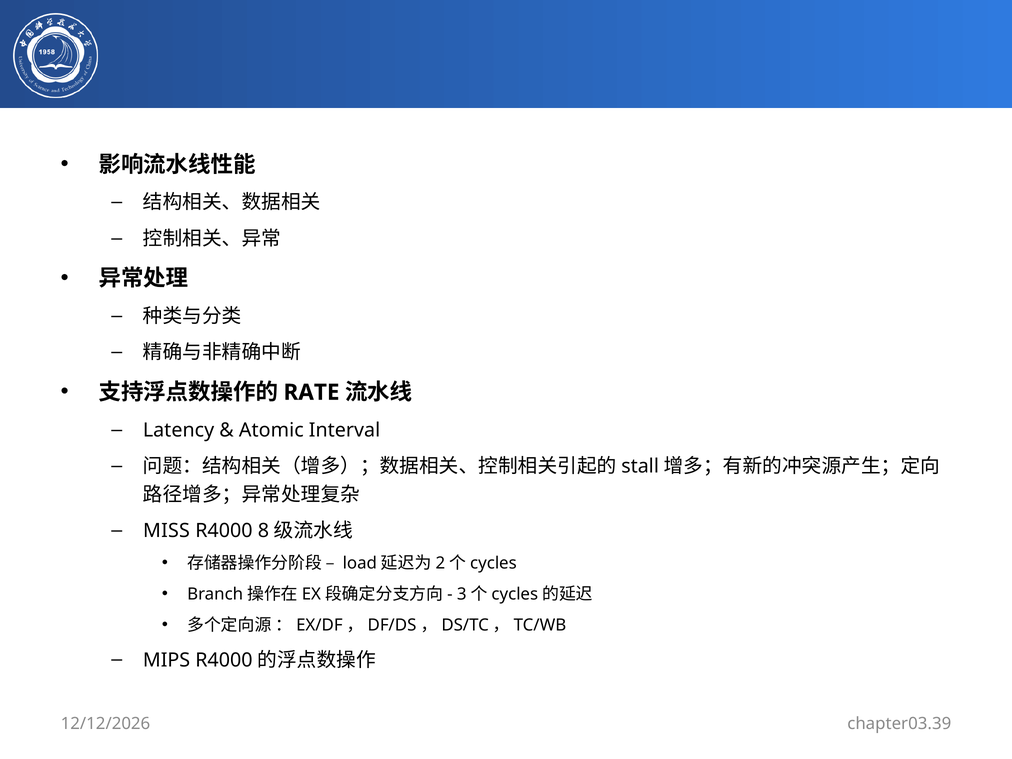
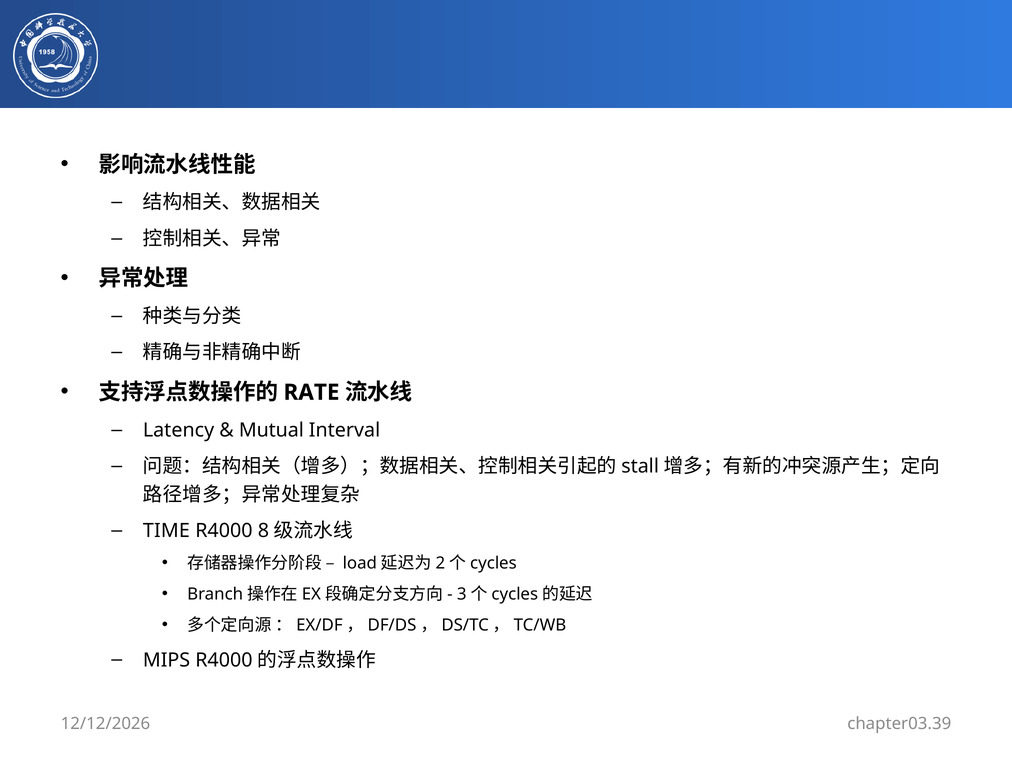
Atomic: Atomic -> Mutual
MISS: MISS -> TIME
